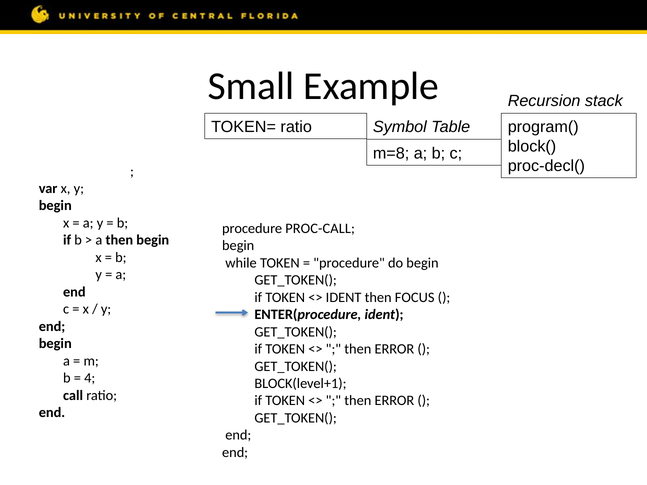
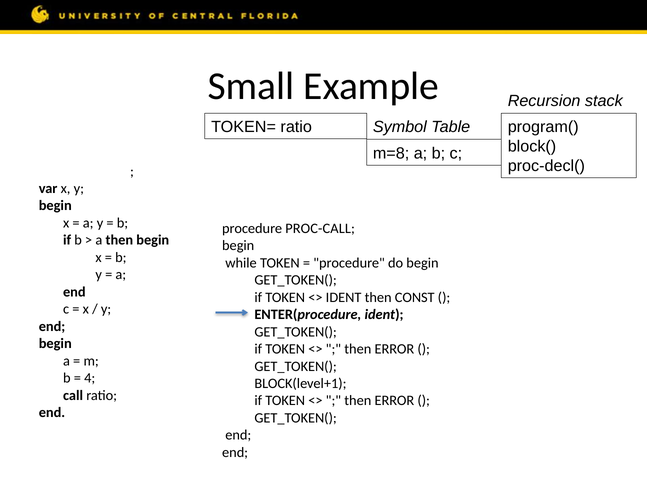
then FOCUS: FOCUS -> CONST
